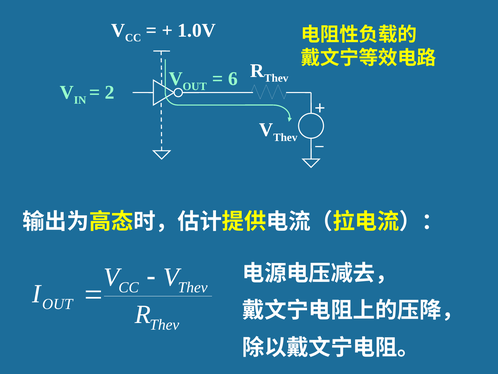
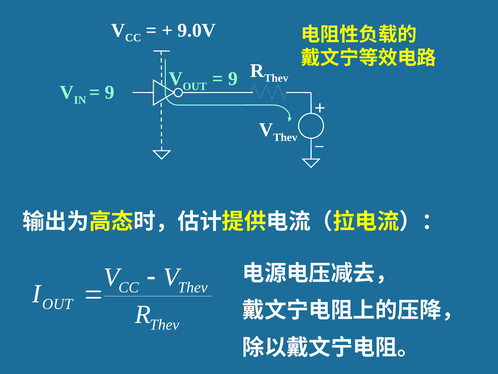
1.0V: 1.0V -> 9.0V
6 at (233, 79): 6 -> 9
2 at (110, 92): 2 -> 9
